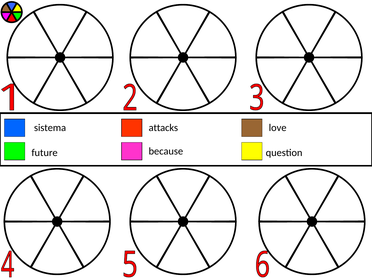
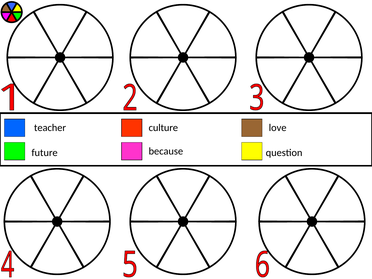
sistema: sistema -> teacher
attacks: attacks -> culture
